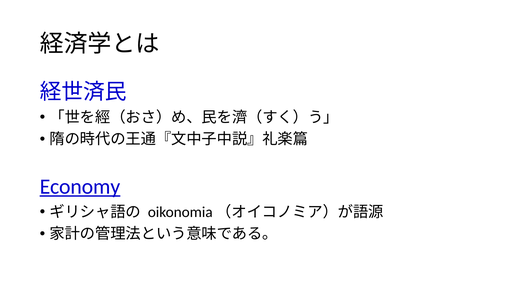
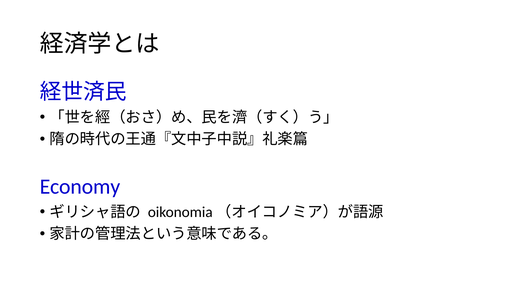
Economy underline: present -> none
